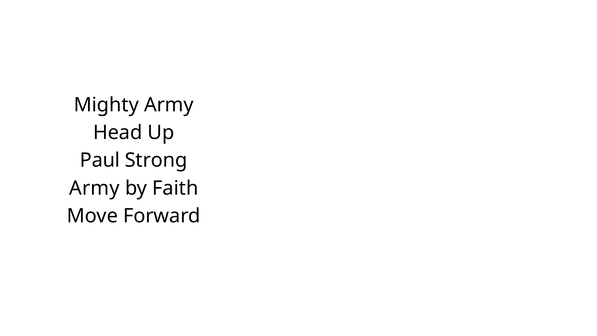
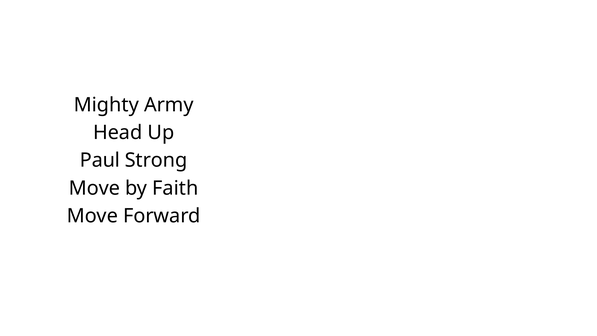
Army at (94, 188): Army -> Move
